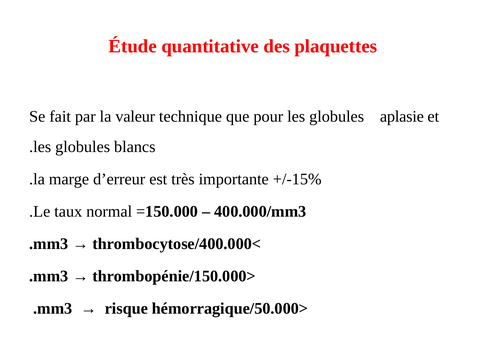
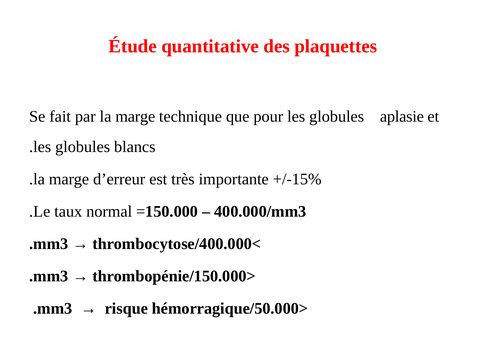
par la valeur: valeur -> marge
